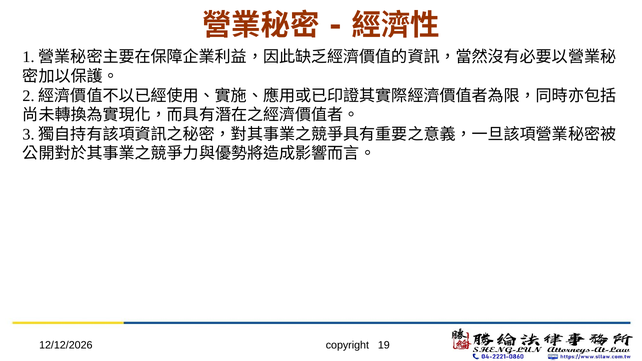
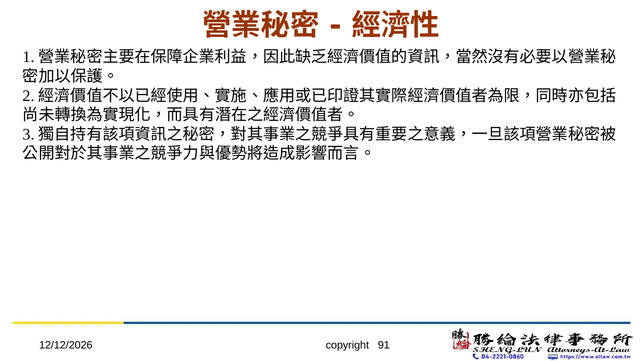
19: 19 -> 91
